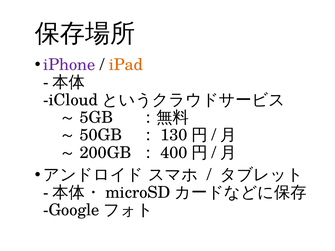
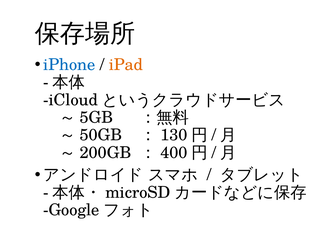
iPhone colour: purple -> blue
